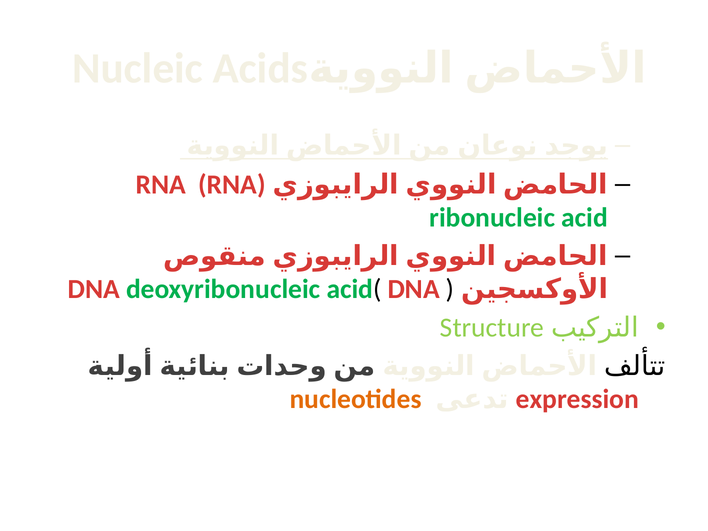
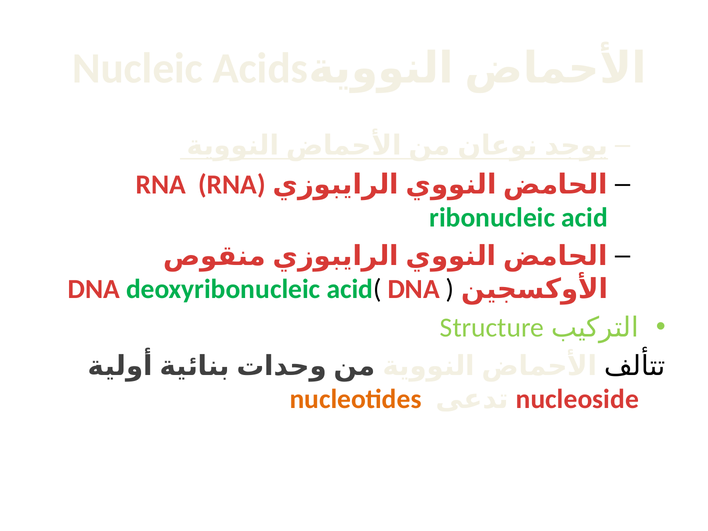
expression: expression -> nucleoside
